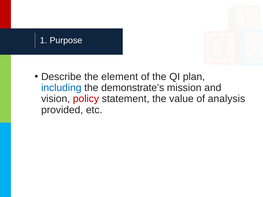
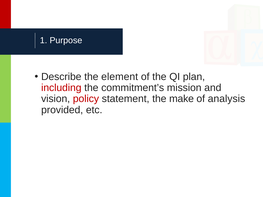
including colour: blue -> red
demonstrate’s: demonstrate’s -> commitment’s
value: value -> make
